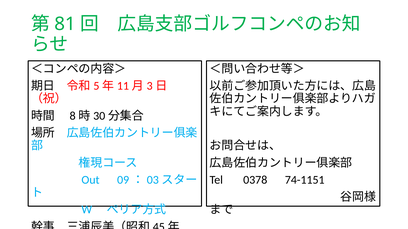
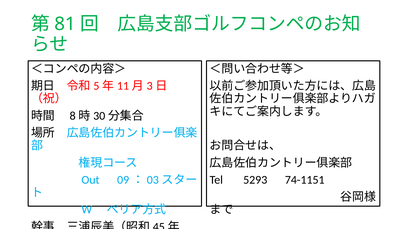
0378: 0378 -> 5293
